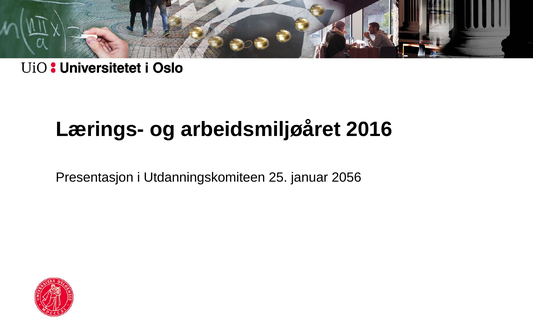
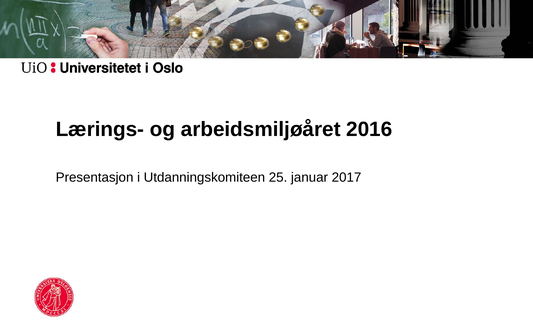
2056: 2056 -> 2017
